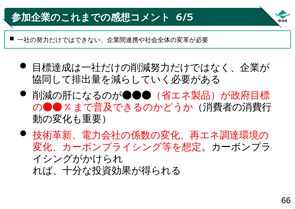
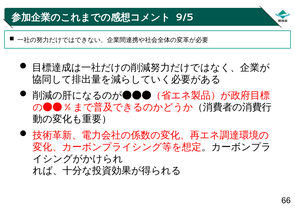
6/5: 6/5 -> 9/5
